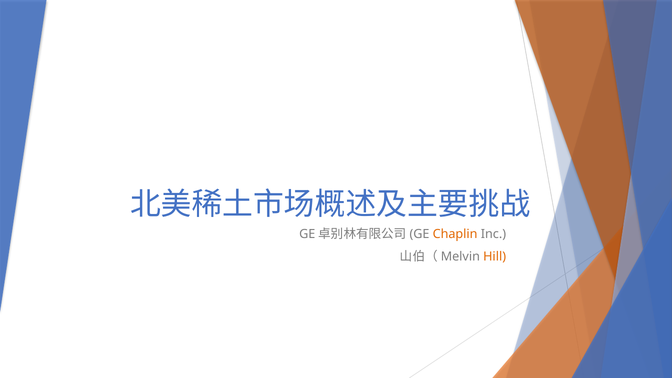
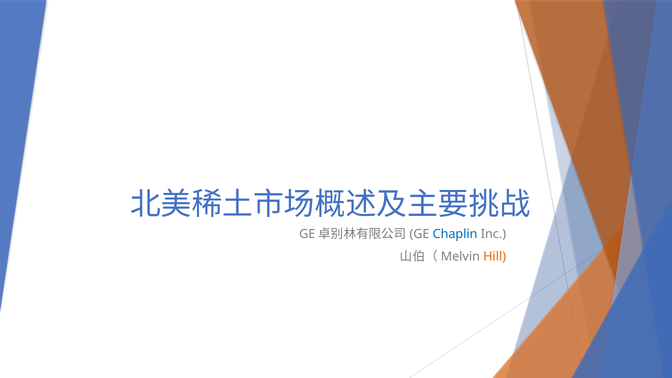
Chaplin colour: orange -> blue
